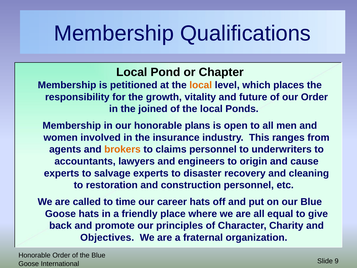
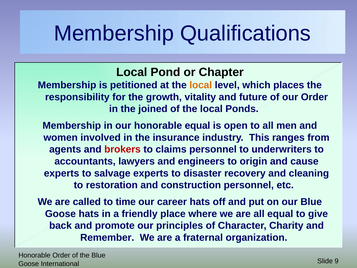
honorable plans: plans -> equal
brokers colour: orange -> red
Objectives: Objectives -> Remember
